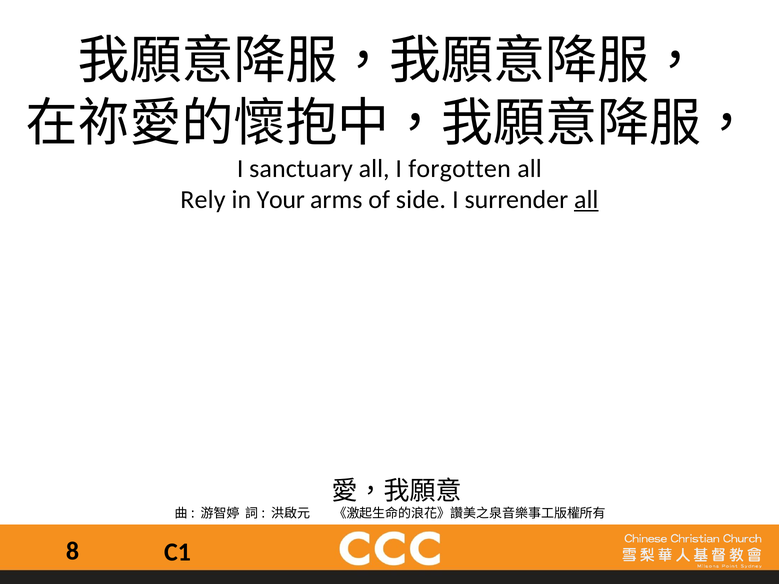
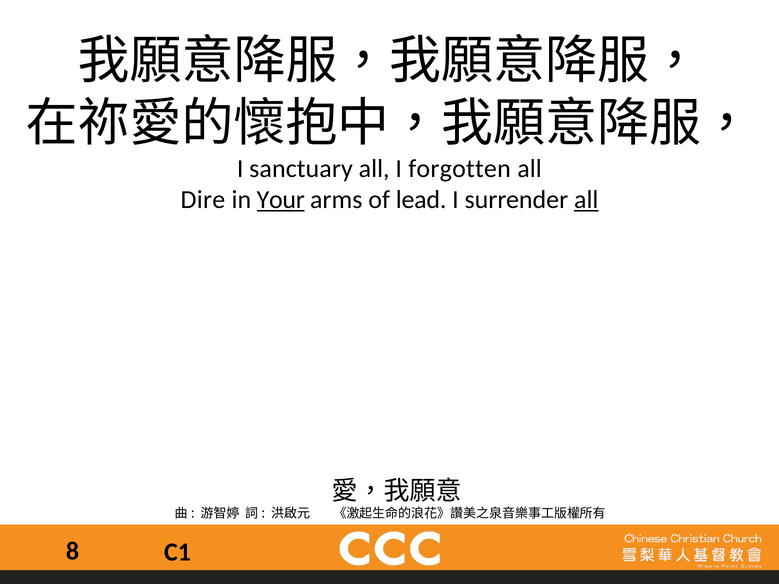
Rely: Rely -> Dire
Your underline: none -> present
side: side -> lead
